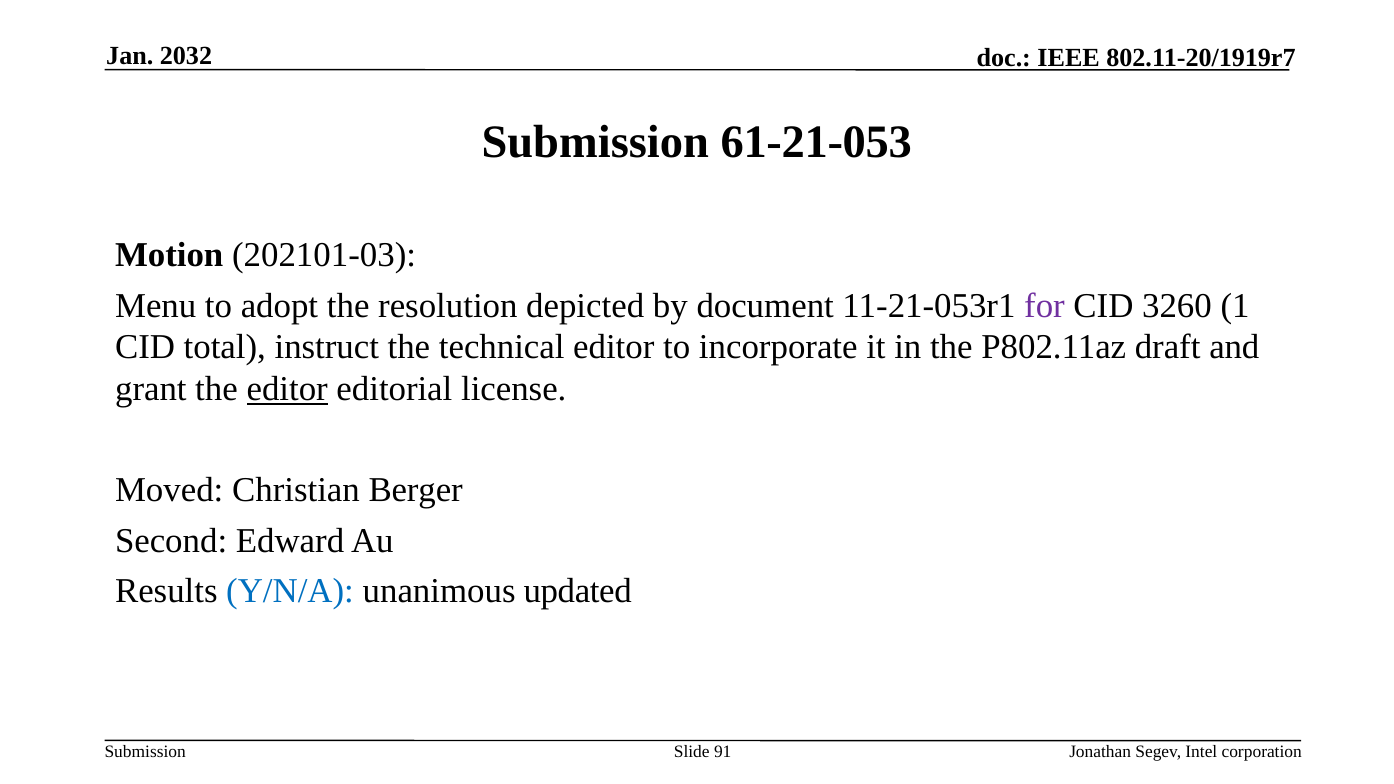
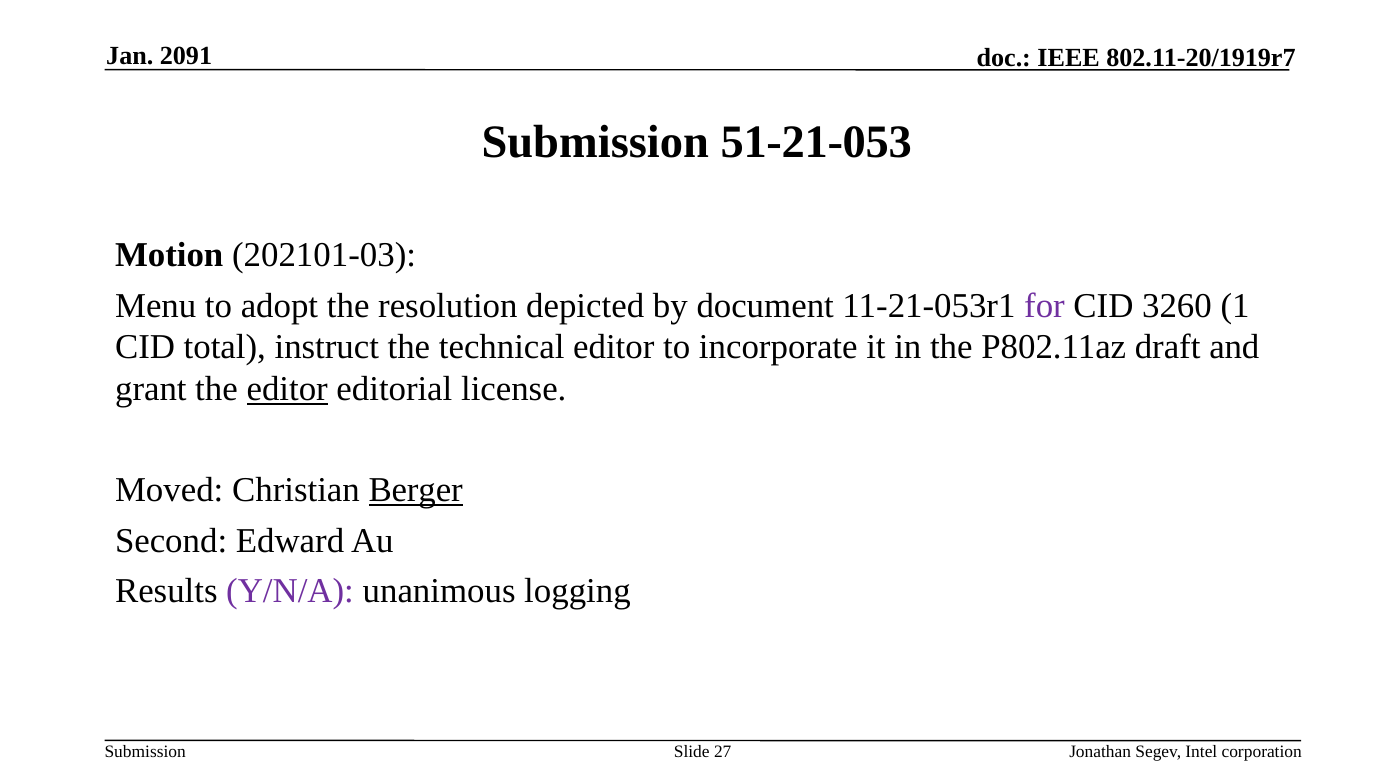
2032: 2032 -> 2091
61-21-053: 61-21-053 -> 51-21-053
Berger underline: none -> present
Y/N/A colour: blue -> purple
updated: updated -> logging
91: 91 -> 27
